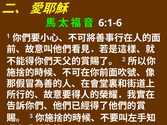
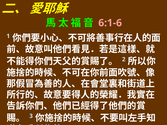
6:1-6 colour: white -> pink
